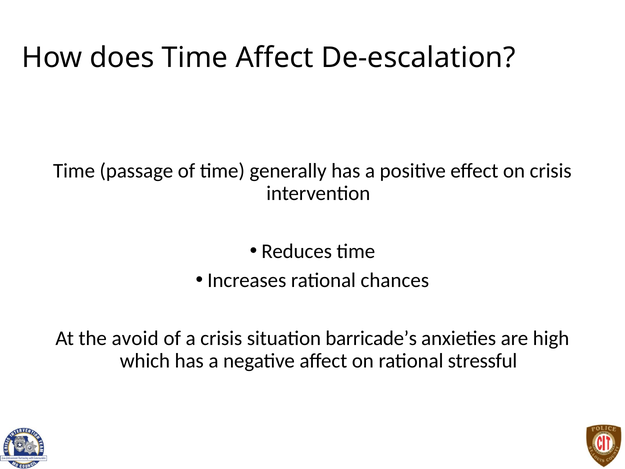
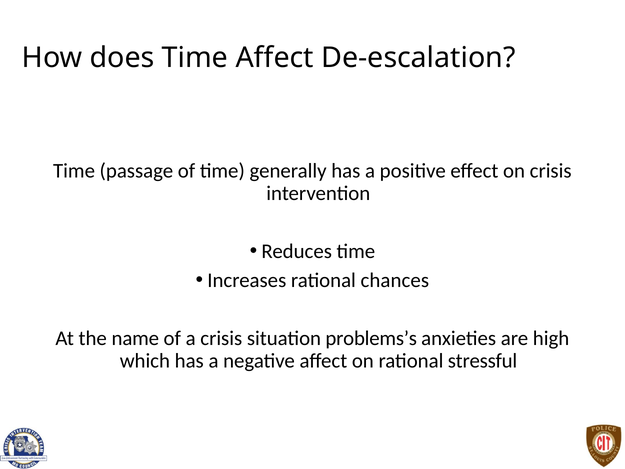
avoid: avoid -> name
barricade’s: barricade’s -> problems’s
